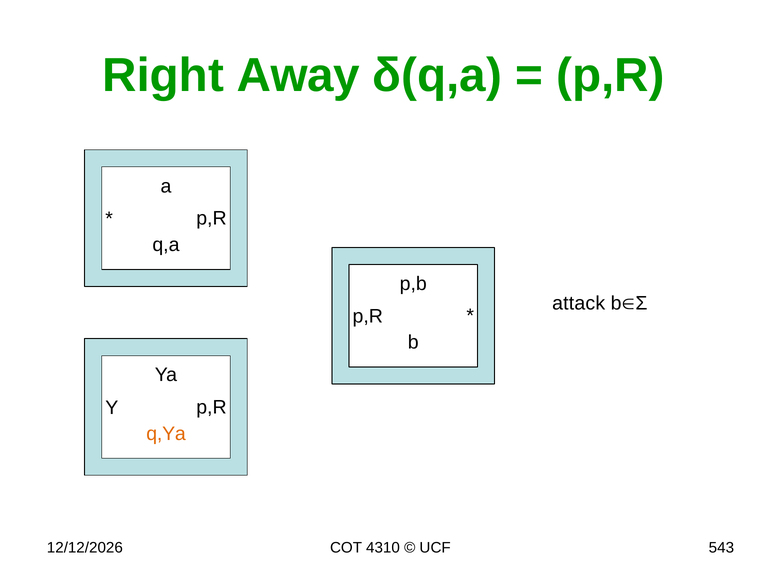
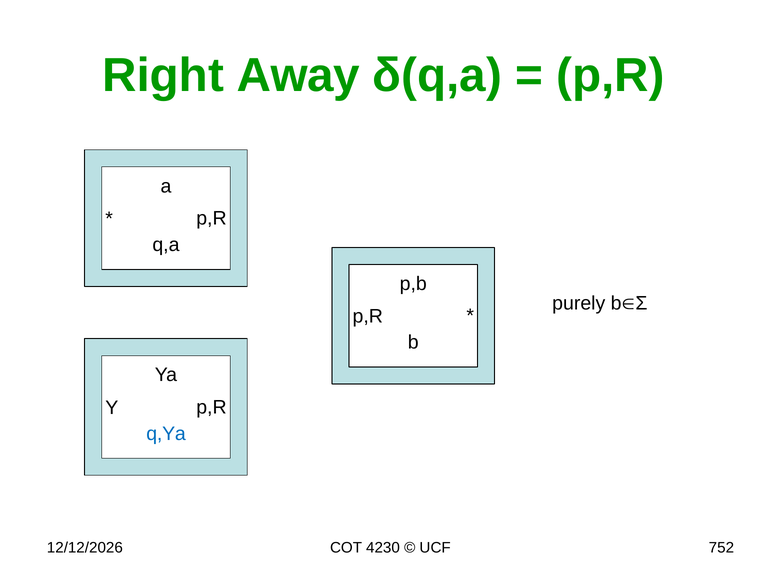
attack: attack -> purely
q,Ya colour: orange -> blue
4310: 4310 -> 4230
543: 543 -> 752
